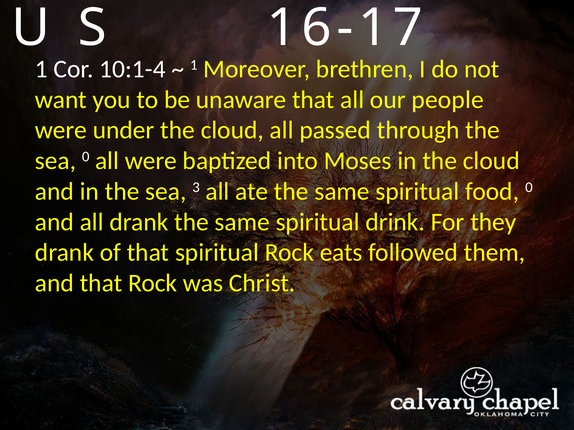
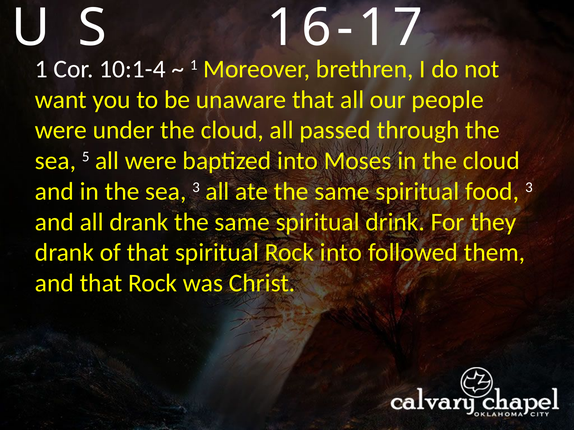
sea 0: 0 -> 5
food 0: 0 -> 3
Rock eats: eats -> into
